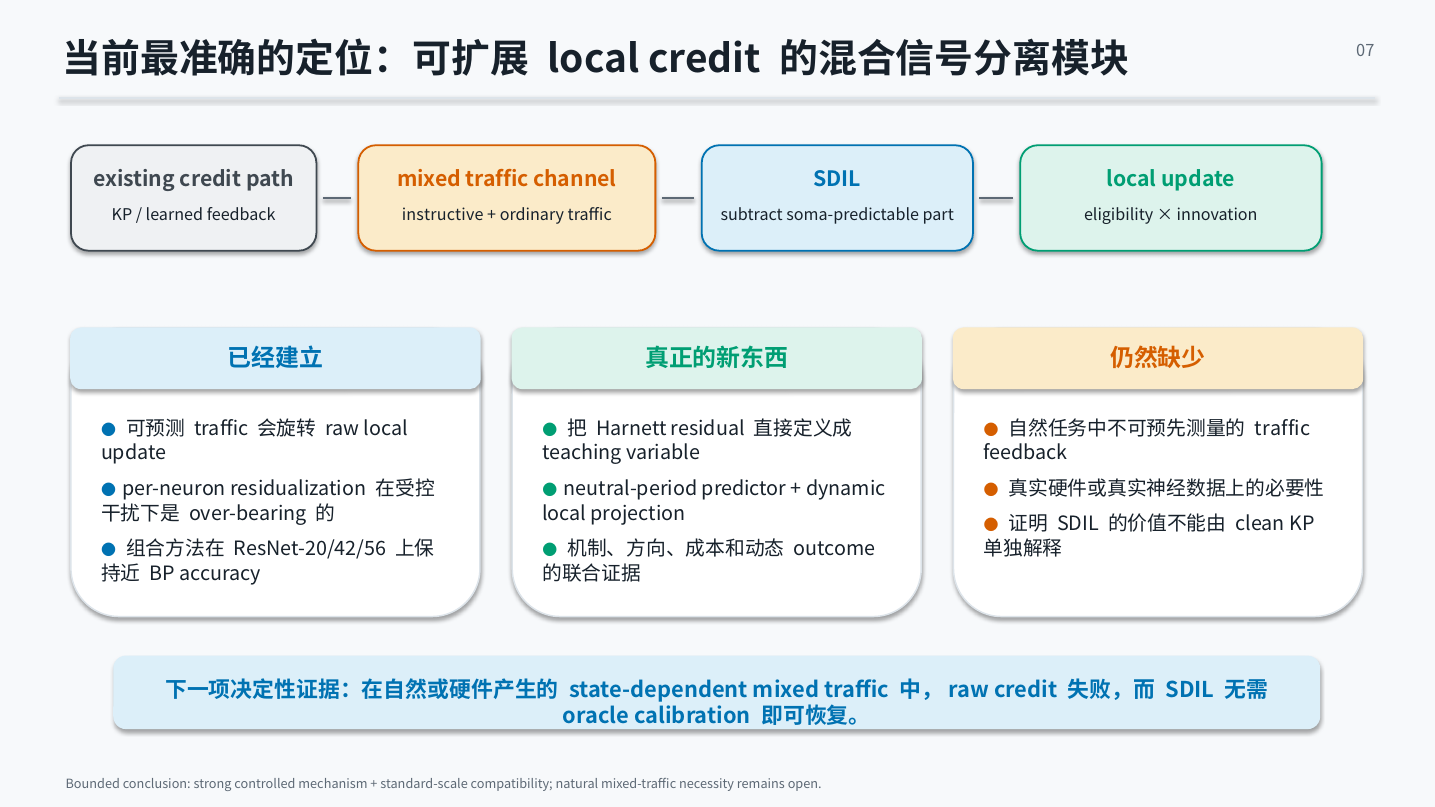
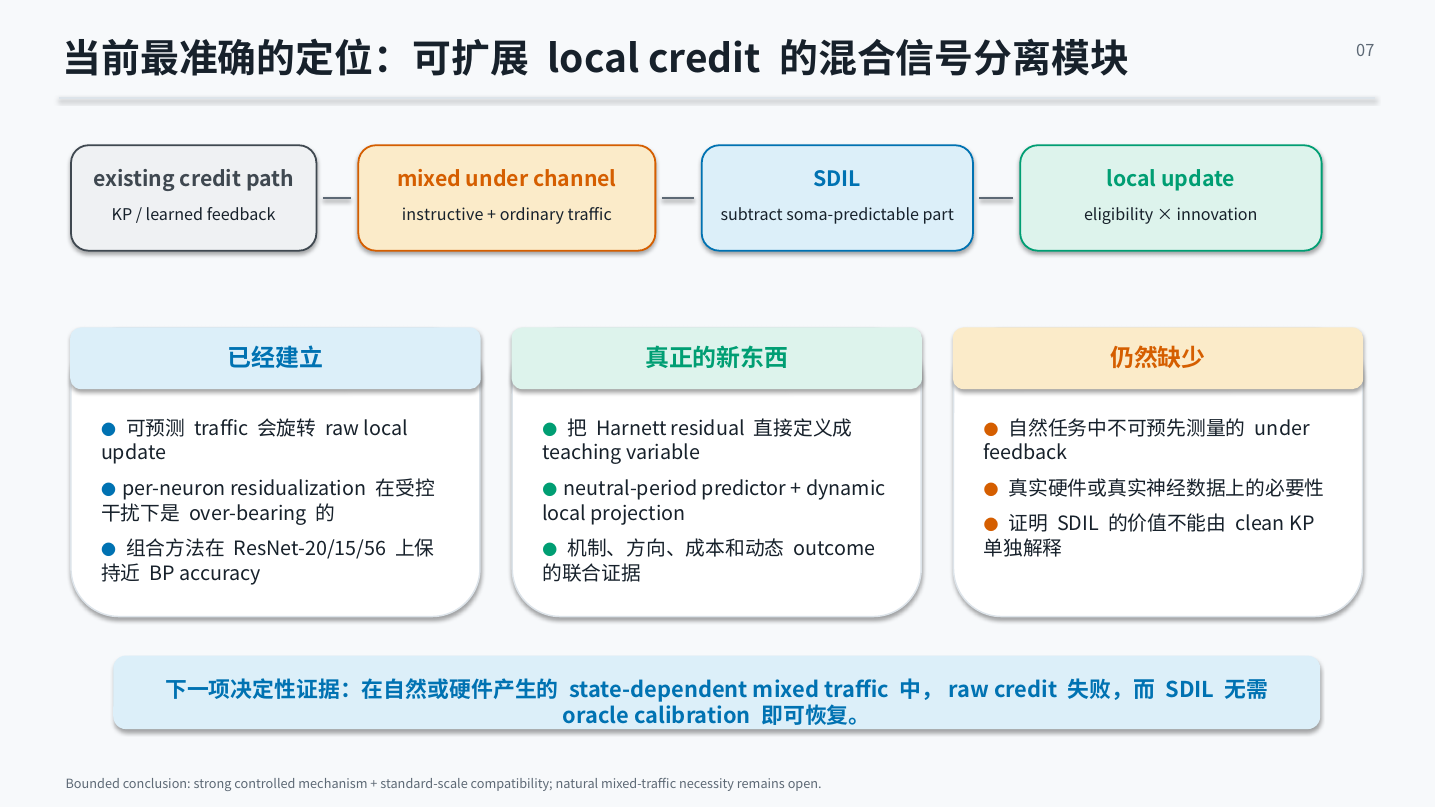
traffic at (497, 180): traffic -> under
traffic at (1283, 429): traffic -> under
ResNet-20/42/56: ResNet-20/42/56 -> ResNet-20/15/56
